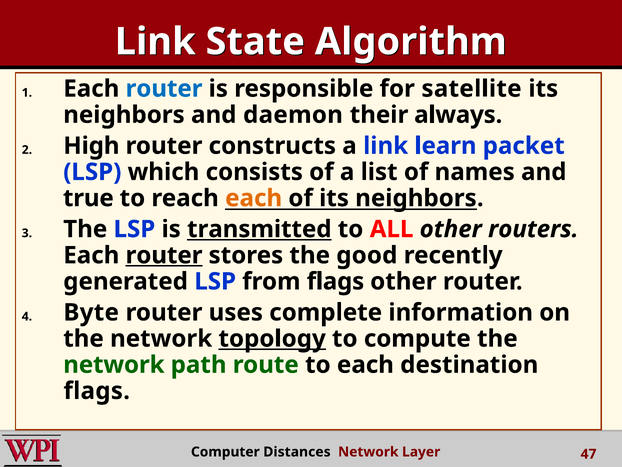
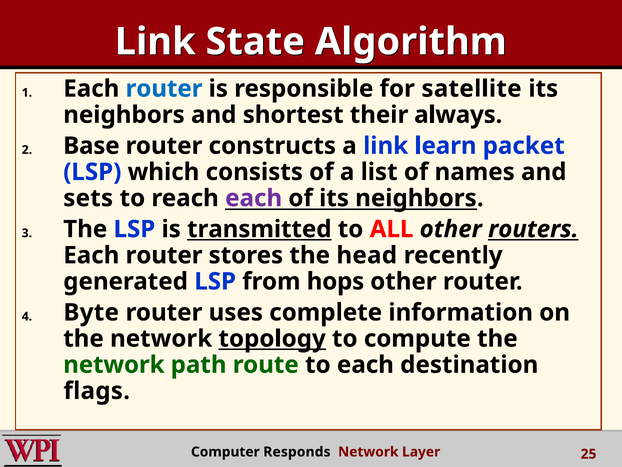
daemon: daemon -> shortest
High: High -> Base
true: true -> sets
each at (254, 198) colour: orange -> purple
routers underline: none -> present
router at (164, 255) underline: present -> none
good: good -> head
from flags: flags -> hops
Distances: Distances -> Responds
47: 47 -> 25
